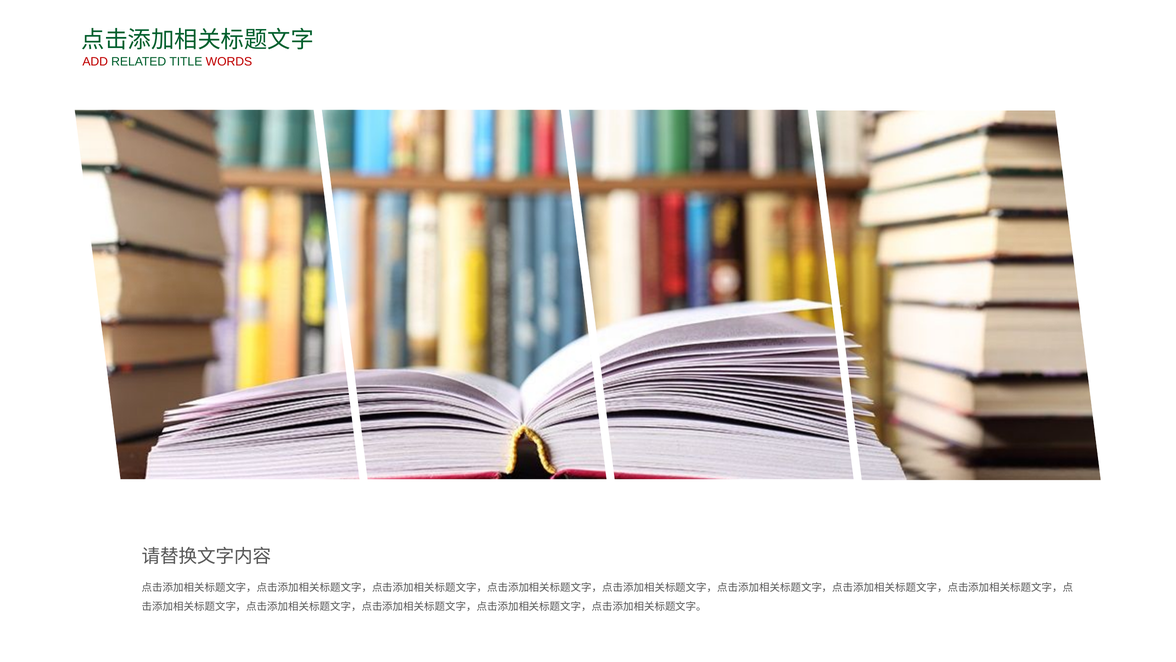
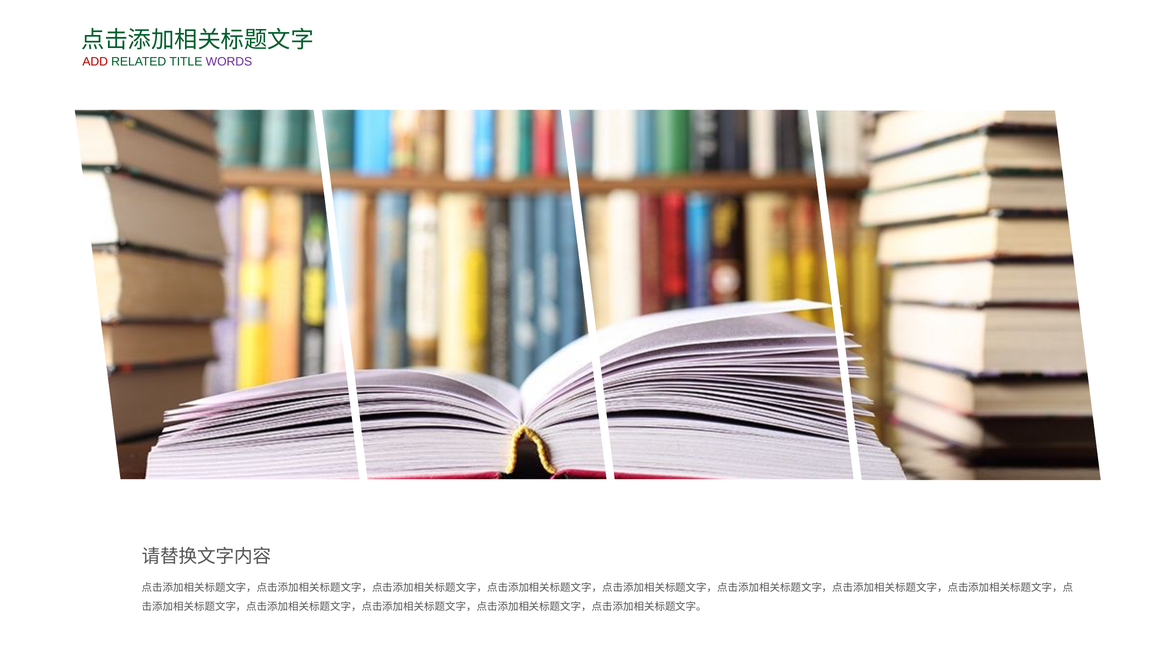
WORDS colour: red -> purple
